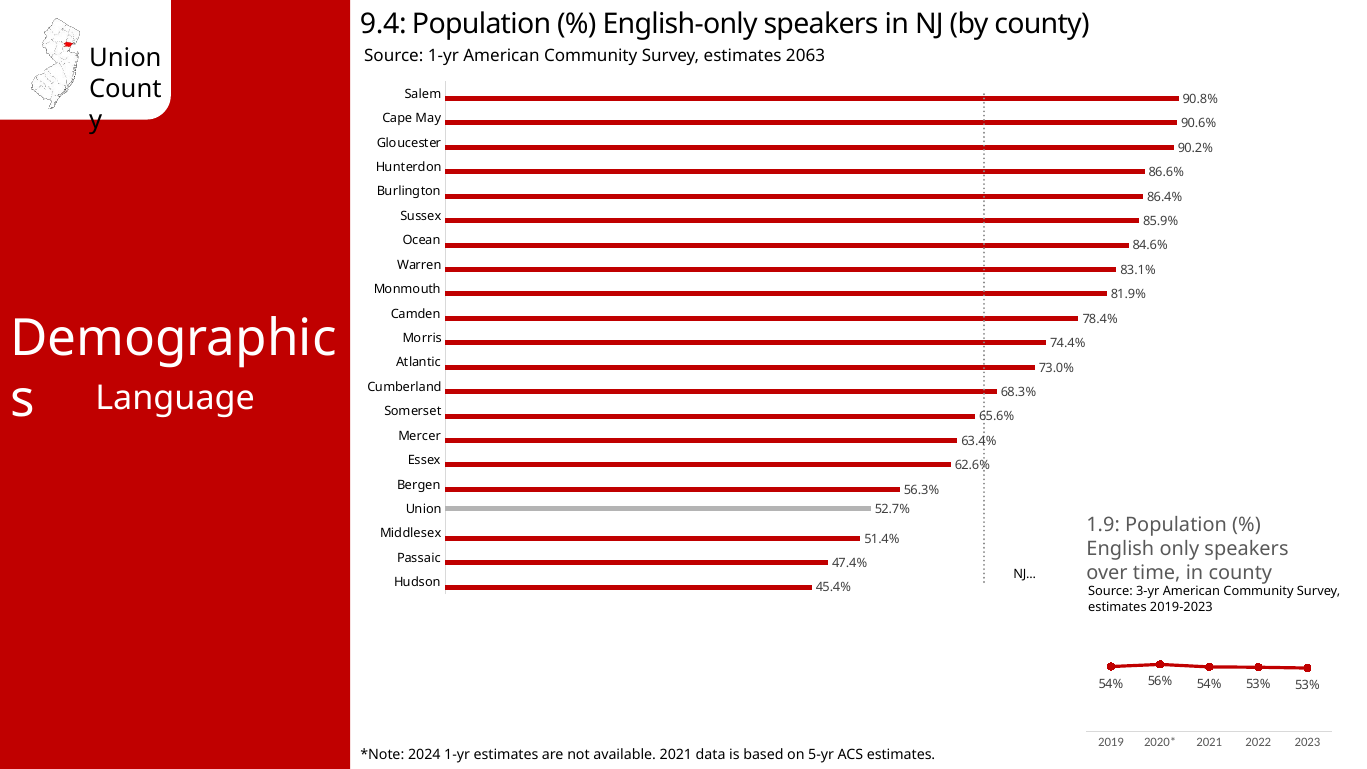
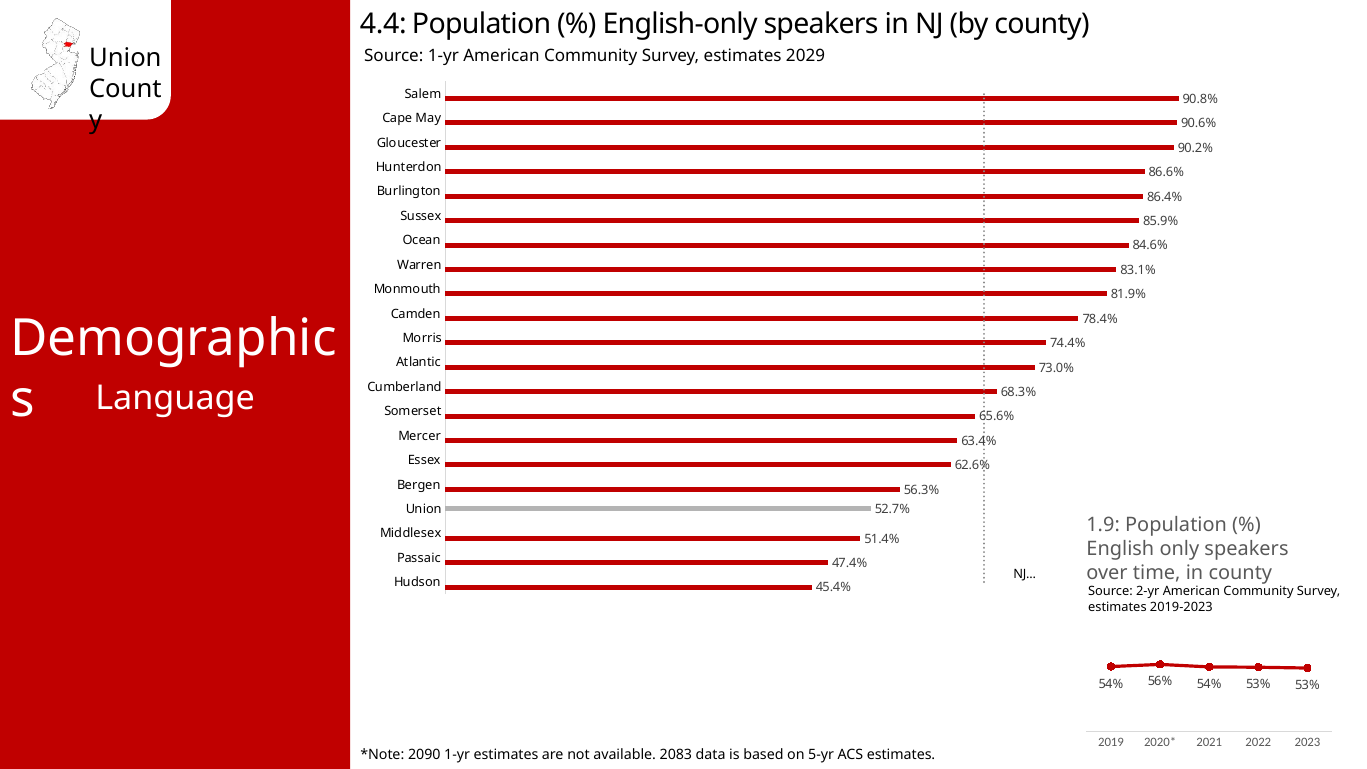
9.4: 9.4 -> 4.4
2063: 2063 -> 2029
3-yr: 3-yr -> 2-yr
2024: 2024 -> 2090
available 2021: 2021 -> 2083
